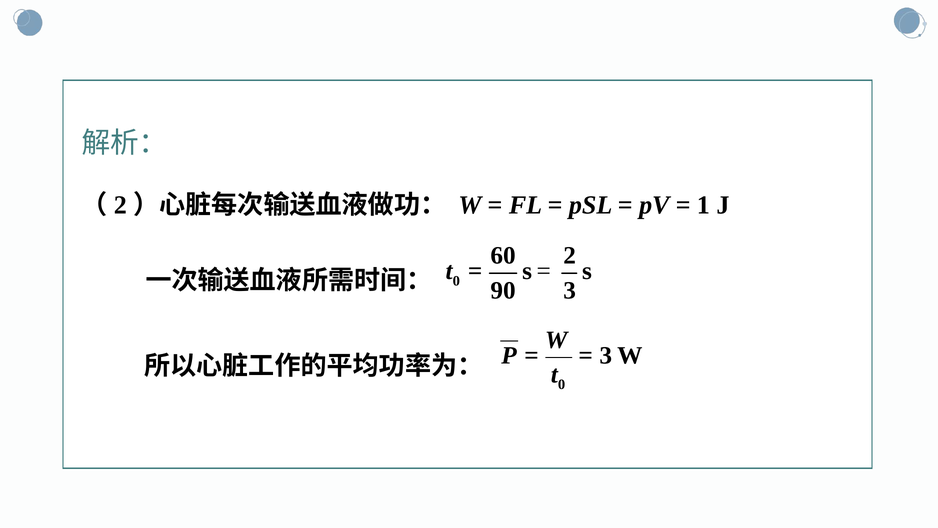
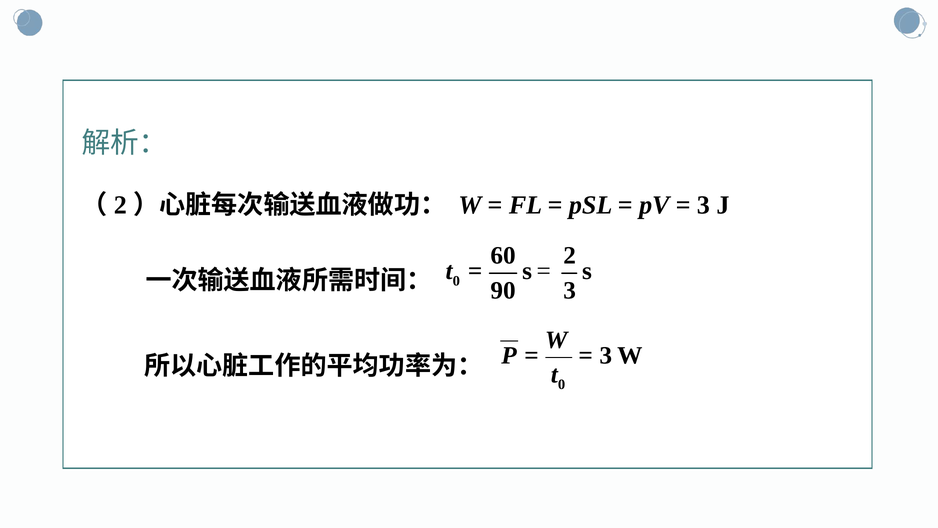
1 at (703, 205): 1 -> 3
